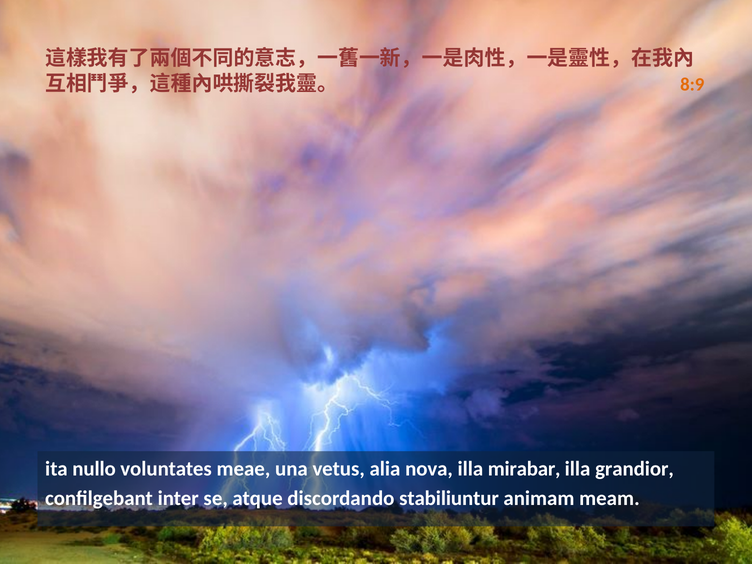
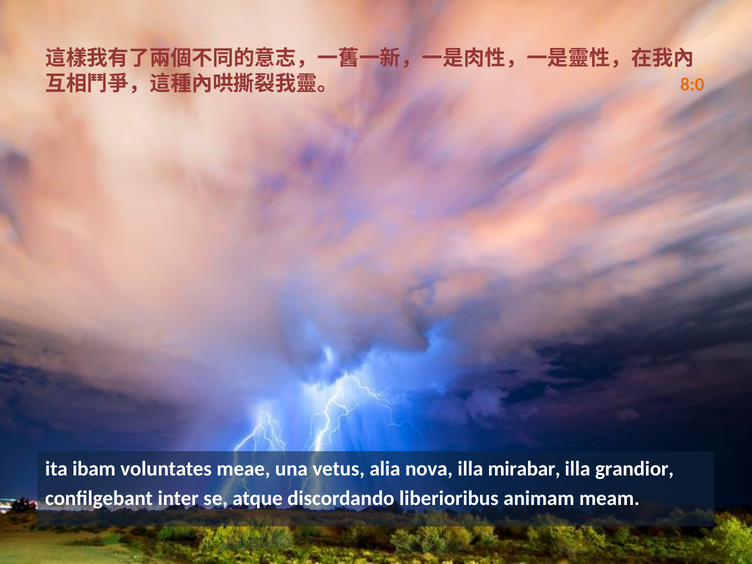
8:9: 8:9 -> 8:0
nullo: nullo -> ibam
stabiliuntur: stabiliuntur -> liberioribus
